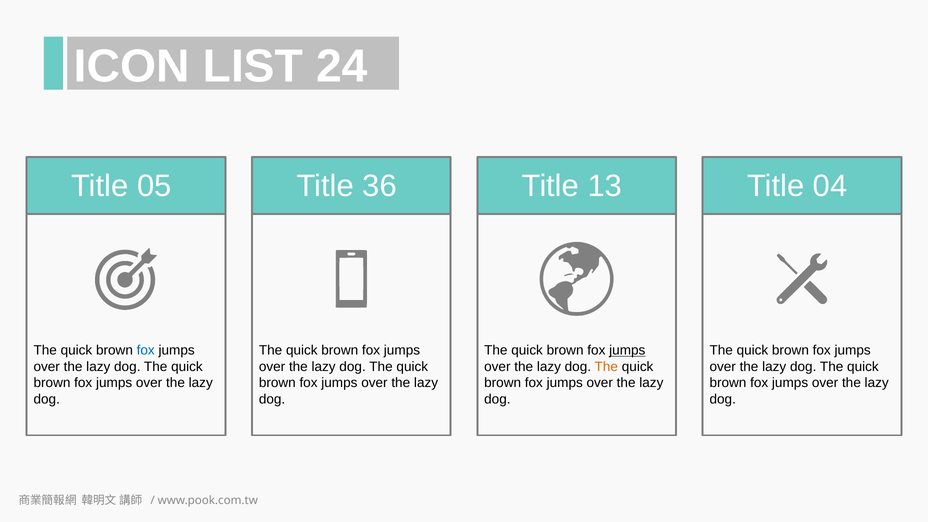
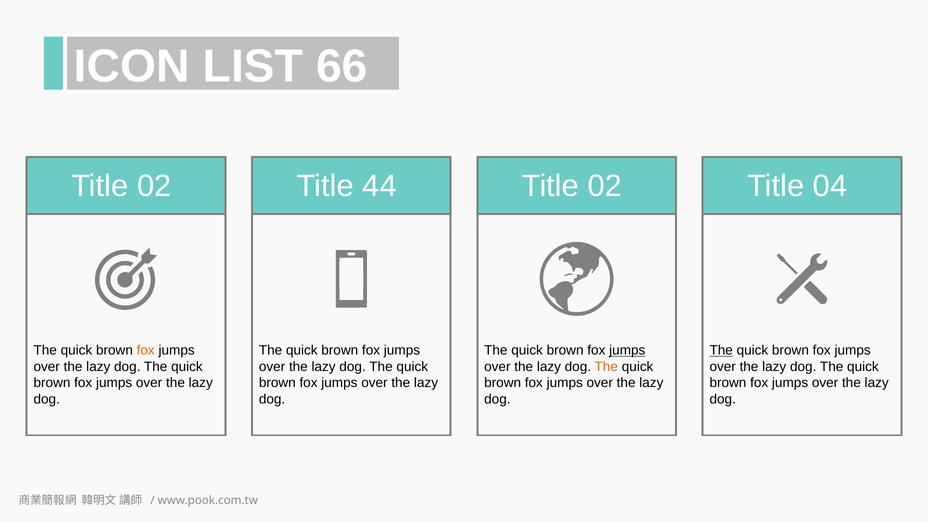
24: 24 -> 66
05 at (154, 186): 05 -> 02
36: 36 -> 44
13 at (605, 186): 13 -> 02
fox at (146, 350) colour: blue -> orange
The at (721, 350) underline: none -> present
